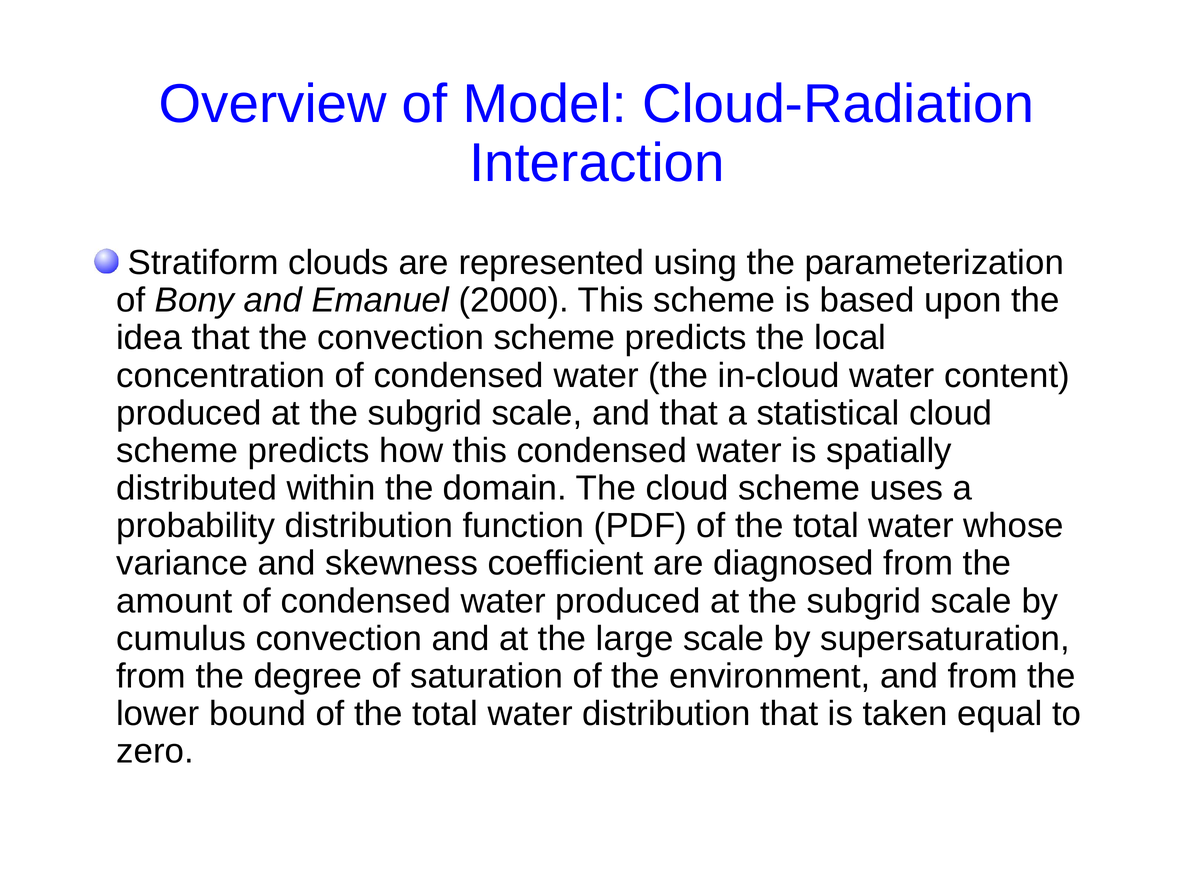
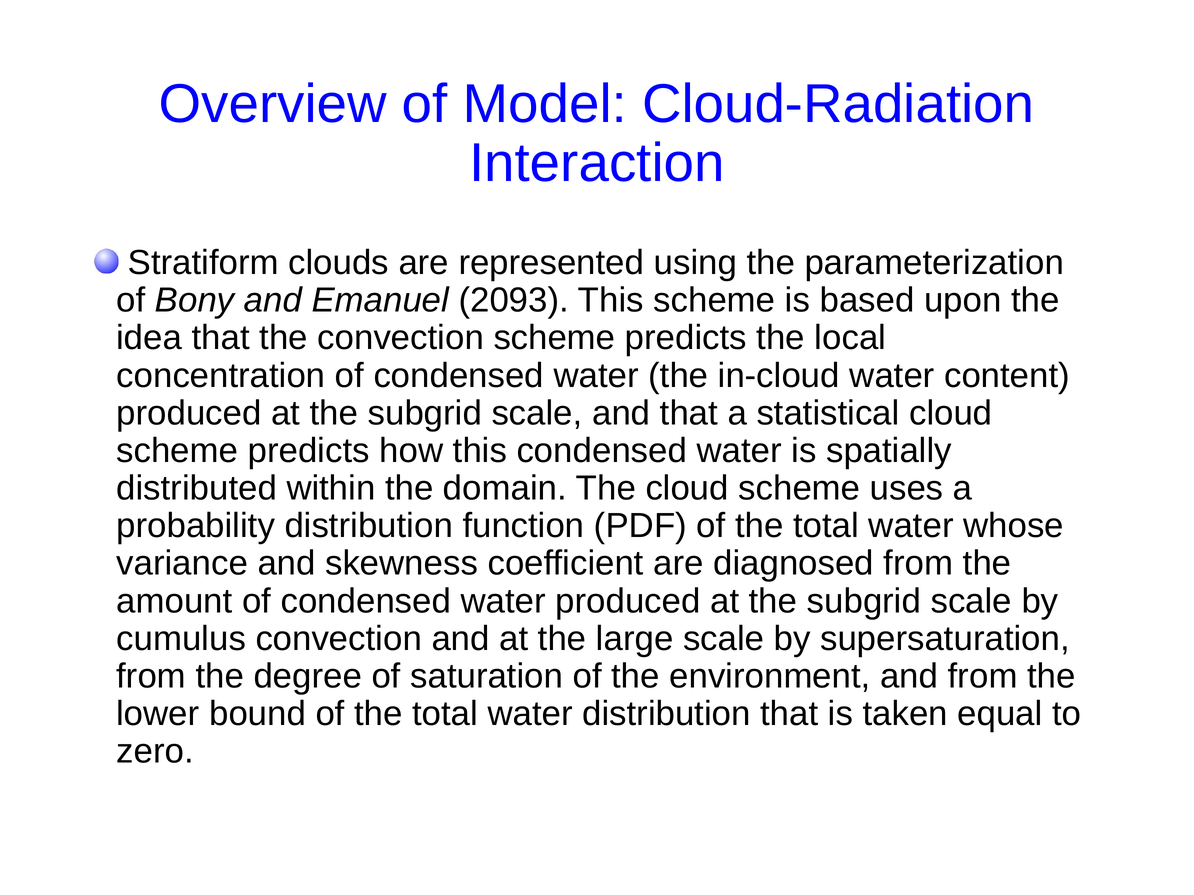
2000: 2000 -> 2093
